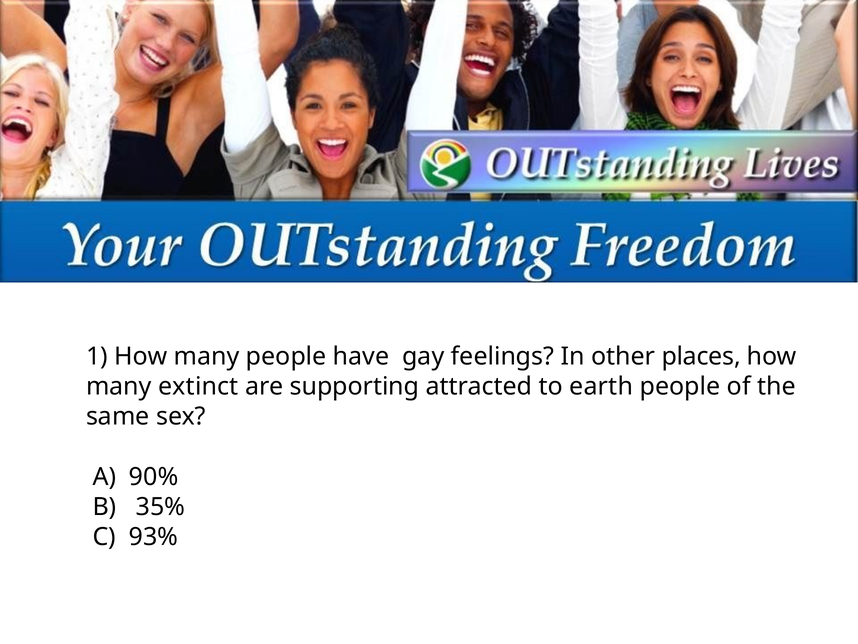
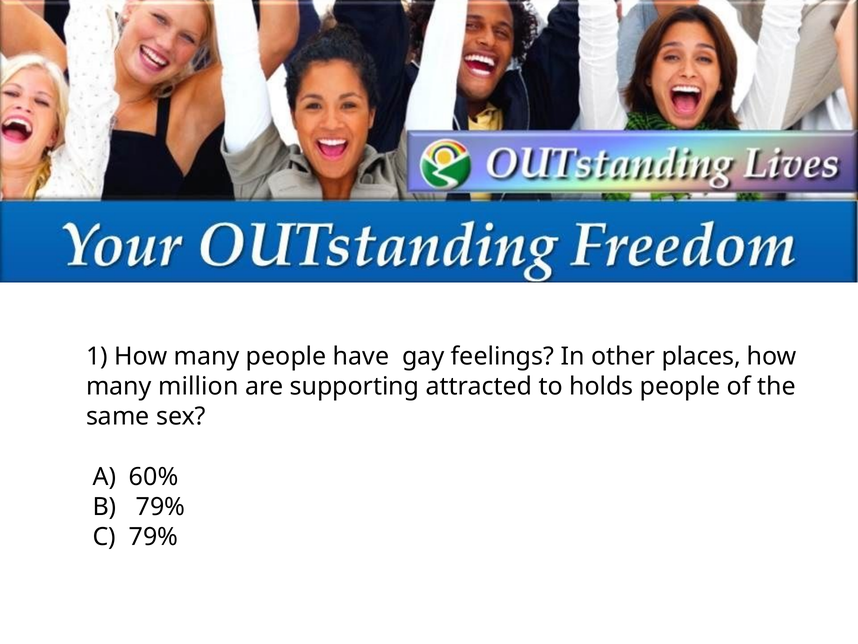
extinct: extinct -> million
earth: earth -> holds
90%: 90% -> 60%
B 35%: 35% -> 79%
C 93%: 93% -> 79%
